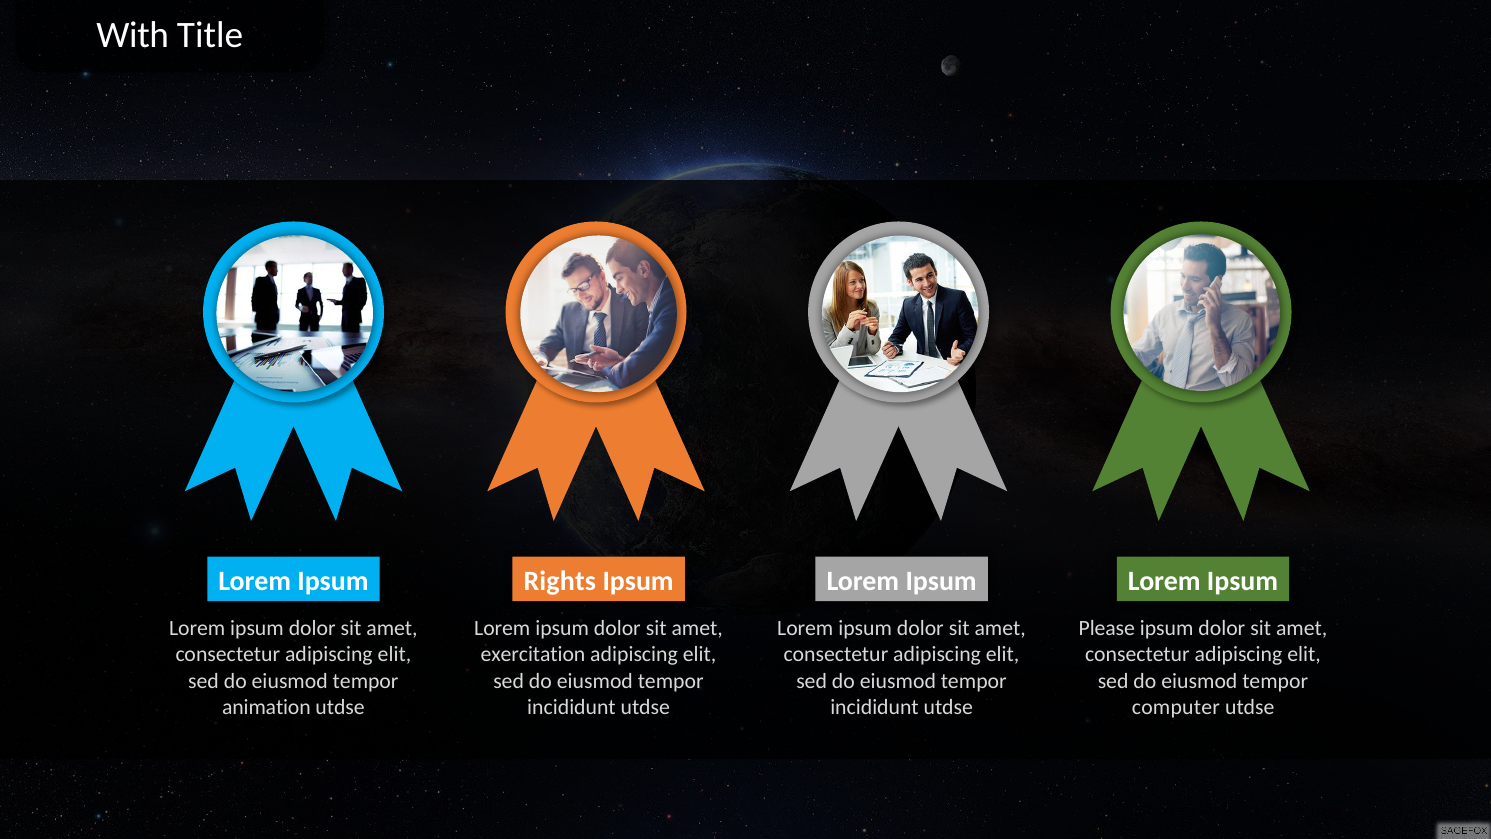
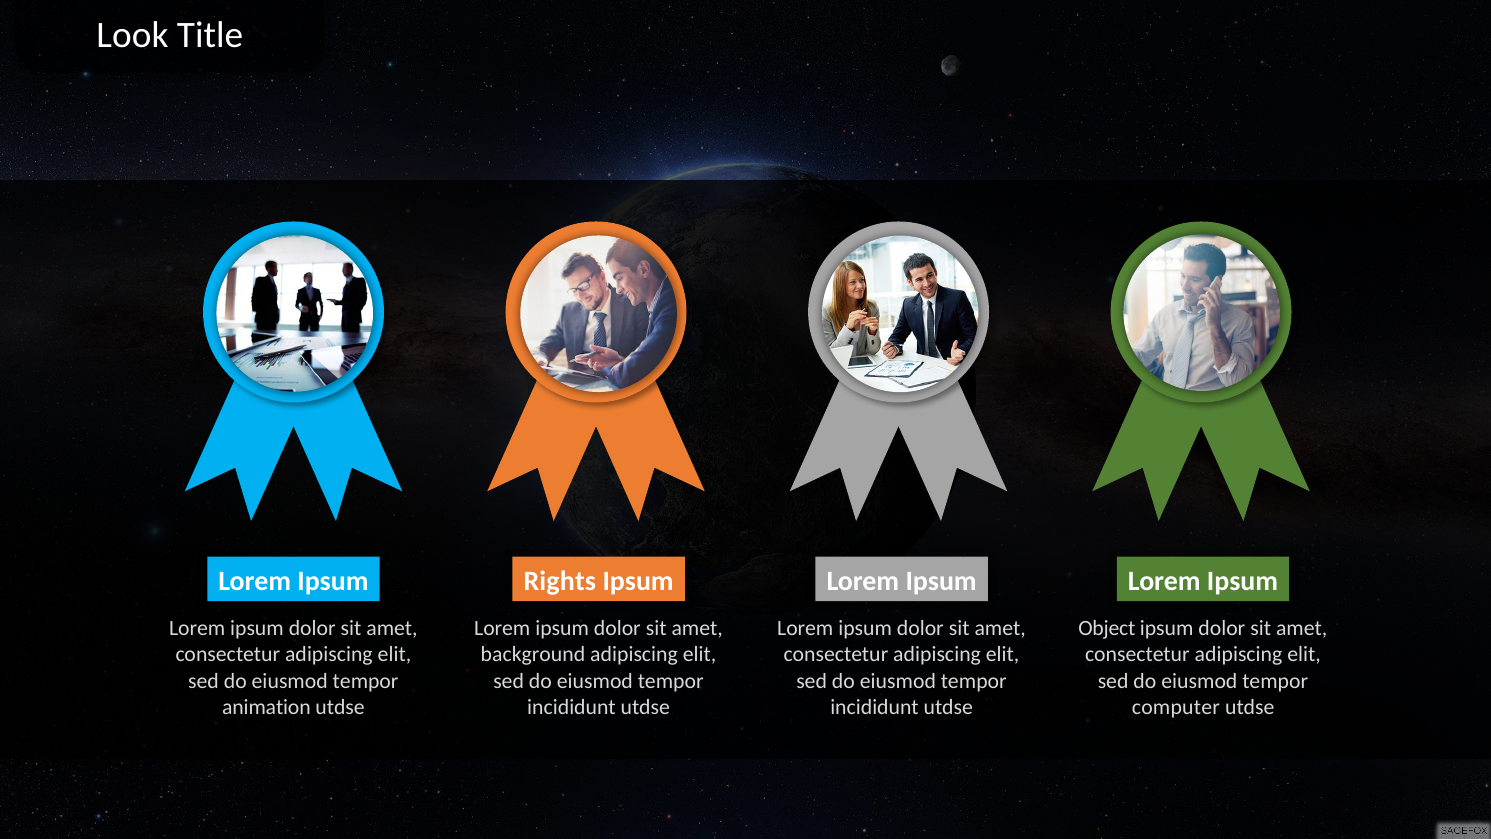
With: With -> Look
Please: Please -> Object
exercitation: exercitation -> background
